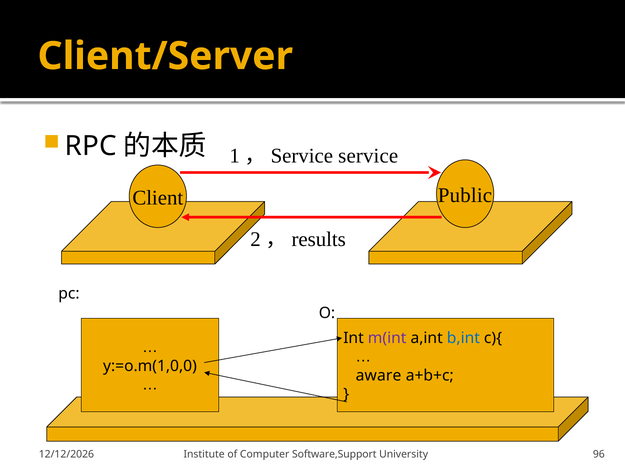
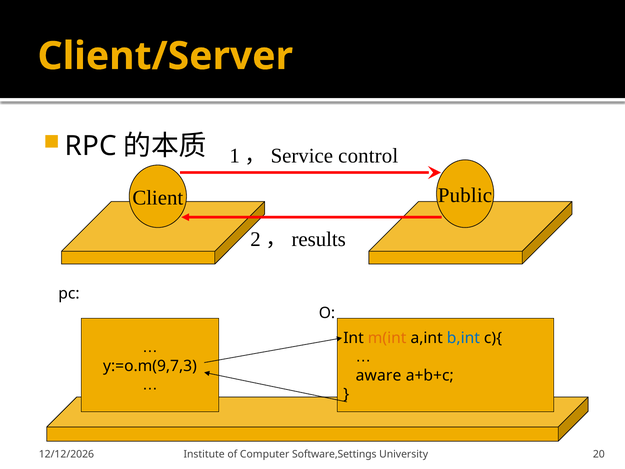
service: service -> control
m(int colour: purple -> orange
y:=o.m(1,0,0: y:=o.m(1,0,0 -> y:=o.m(9,7,3
Software,Support: Software,Support -> Software,Settings
96: 96 -> 20
